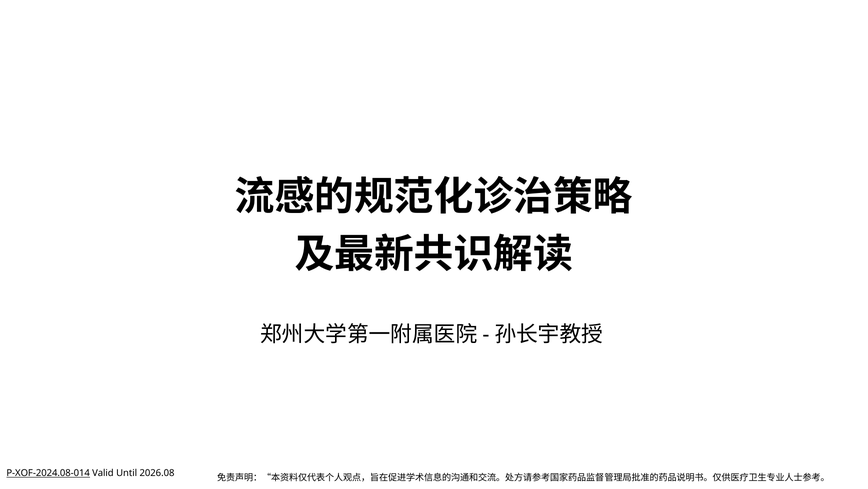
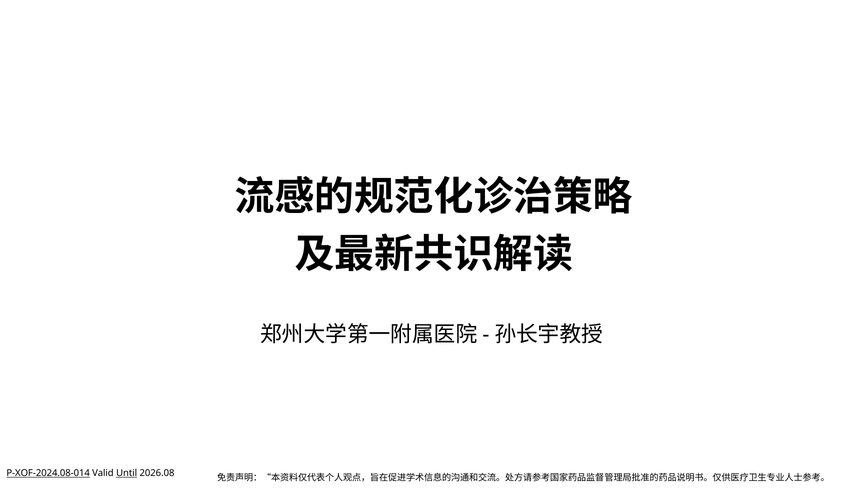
Until underline: none -> present
